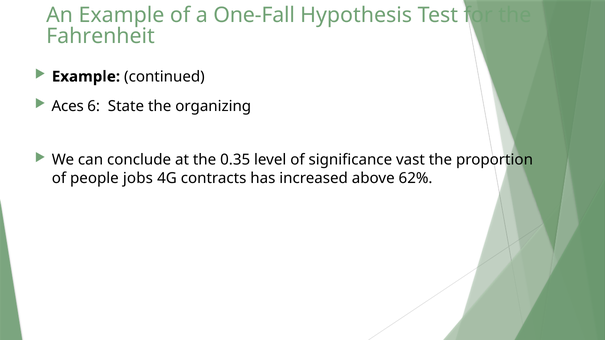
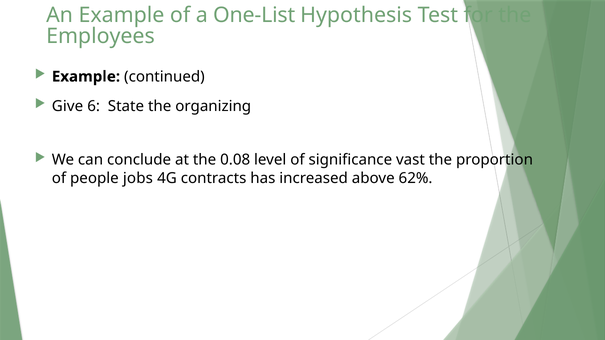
One-Fall: One-Fall -> One-List
Fahrenheit: Fahrenheit -> Employees
Aces: Aces -> Give
0.35: 0.35 -> 0.08
